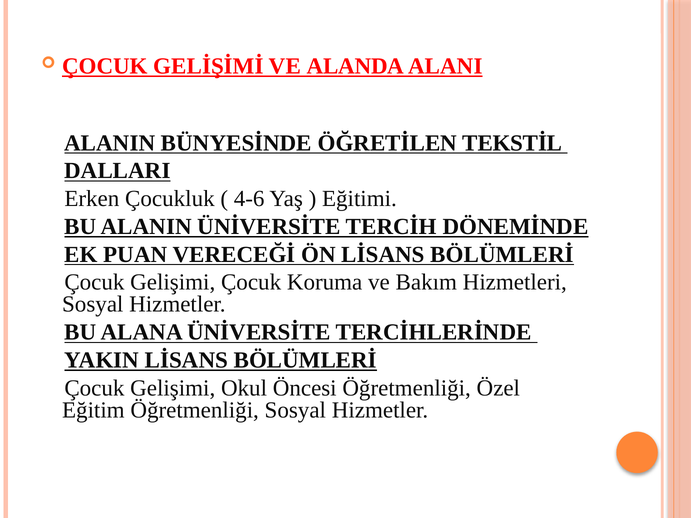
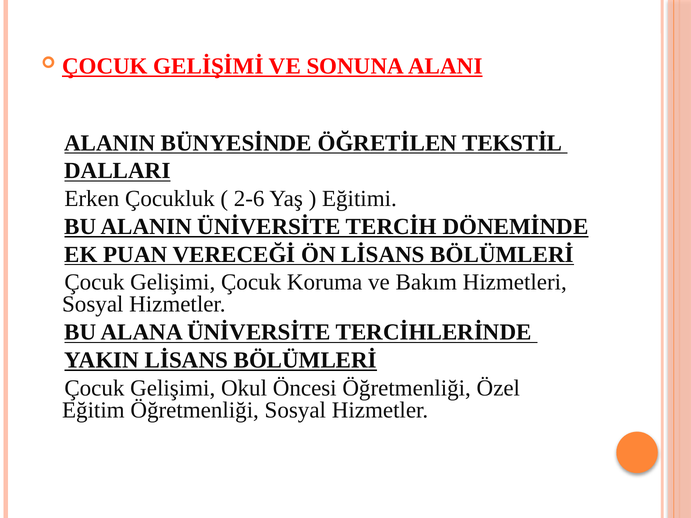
ALANDA: ALANDA -> SONUNA
4-6: 4-6 -> 2-6
